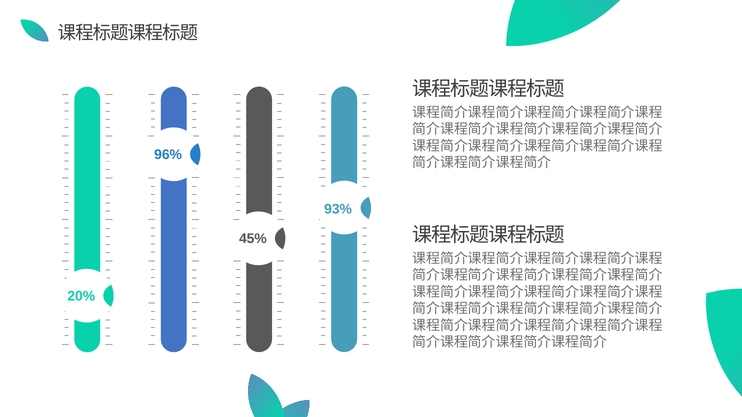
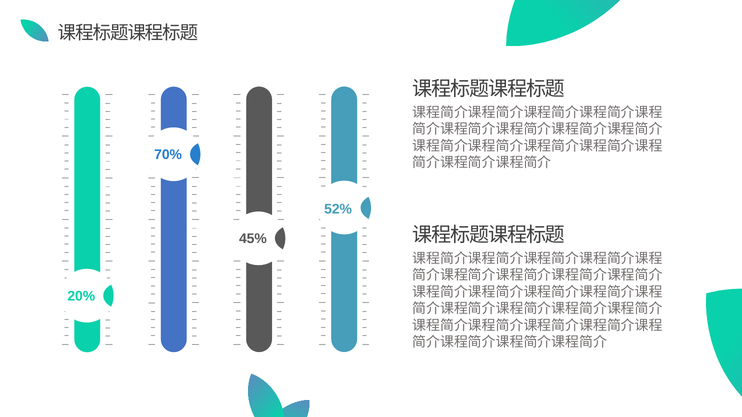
96%: 96% -> 70%
93%: 93% -> 52%
